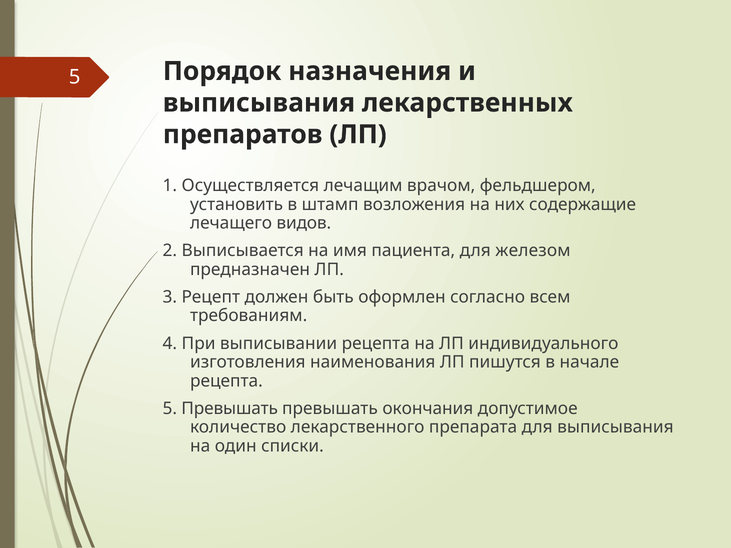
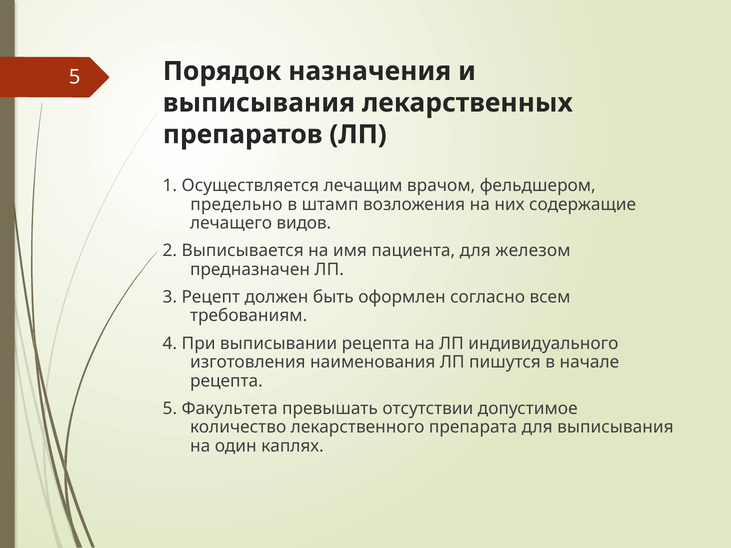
установить: установить -> предельно
5 Превышать: Превышать -> Факультета
окончания: окончания -> отсутствии
списки: списки -> каплях
